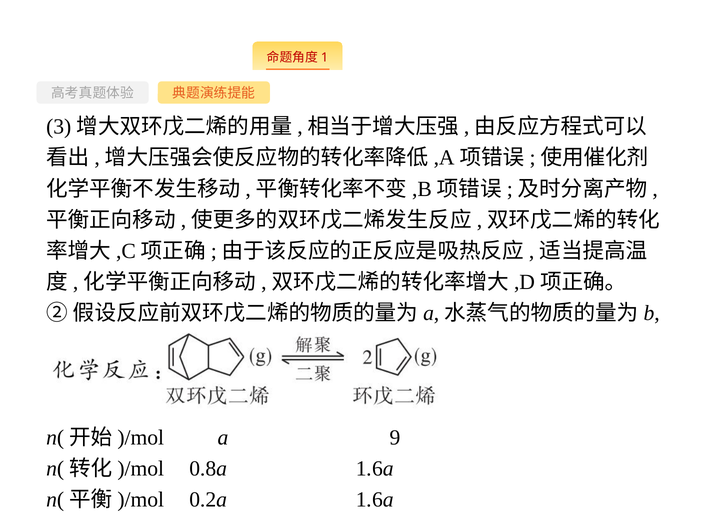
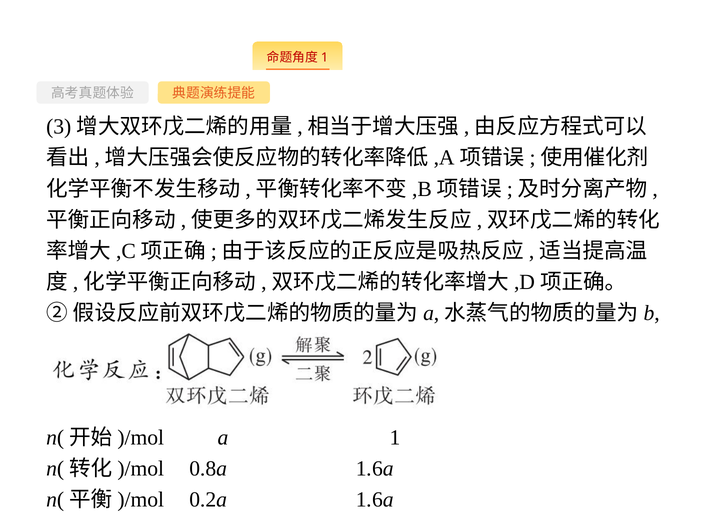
9: 9 -> 1
